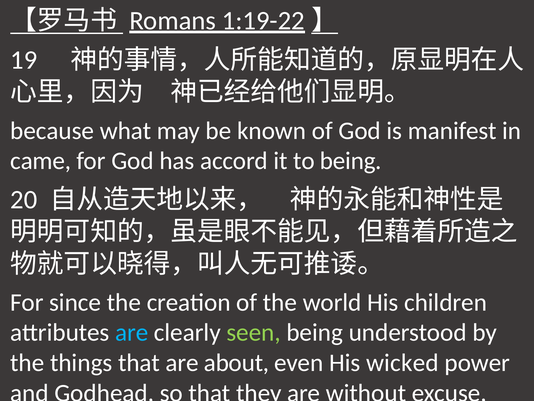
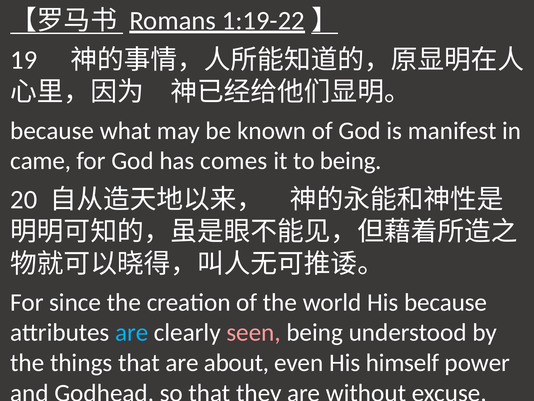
accord: accord -> comes
His children: children -> because
seen colour: light green -> pink
wicked: wicked -> himself
